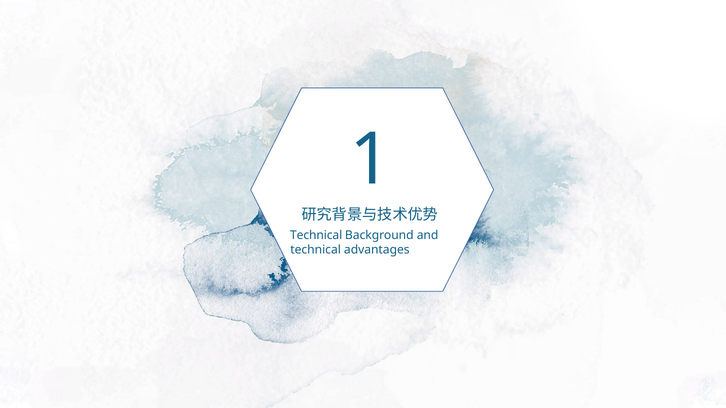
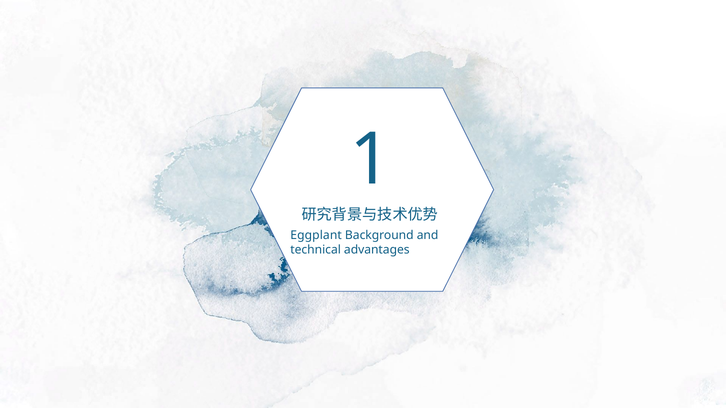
Technical at (316, 235): Technical -> Eggplant
